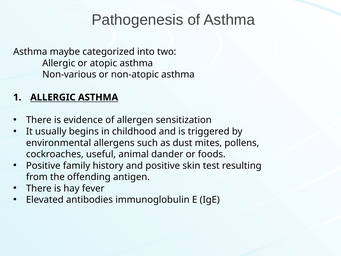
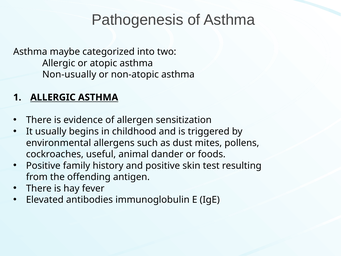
Non-various: Non-various -> Non-usually
